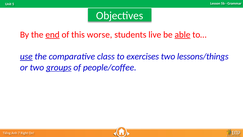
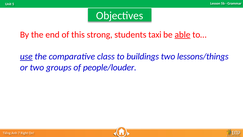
end underline: present -> none
worse: worse -> strong
live: live -> taxi
exercises: exercises -> buildings
groups underline: present -> none
people/coffee: people/coffee -> people/louder
